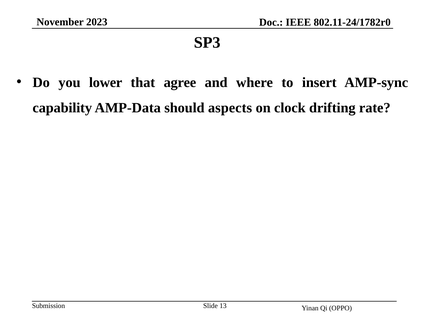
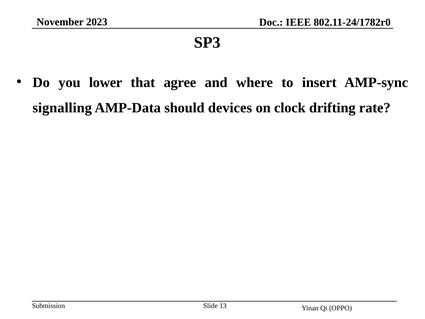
capability: capability -> signalling
aspects: aspects -> devices
